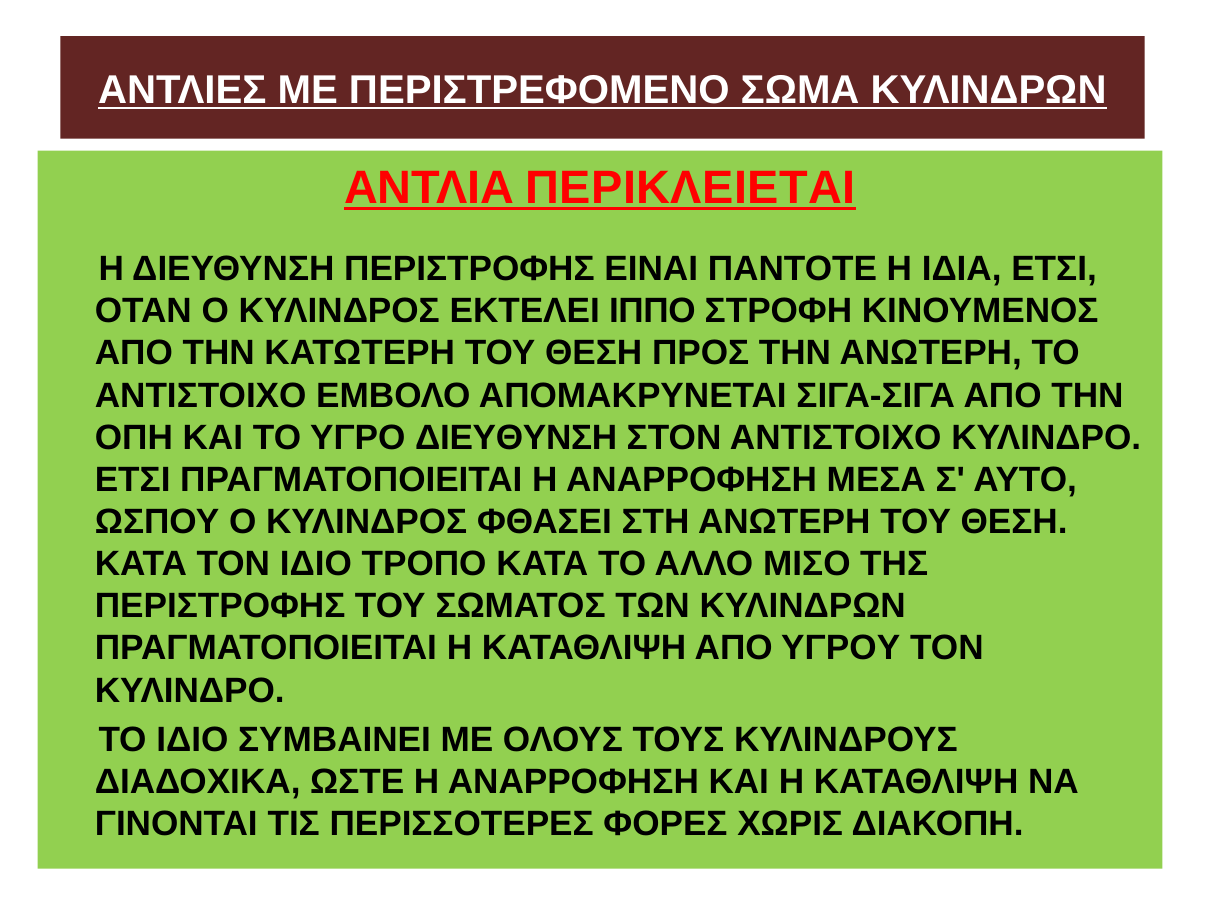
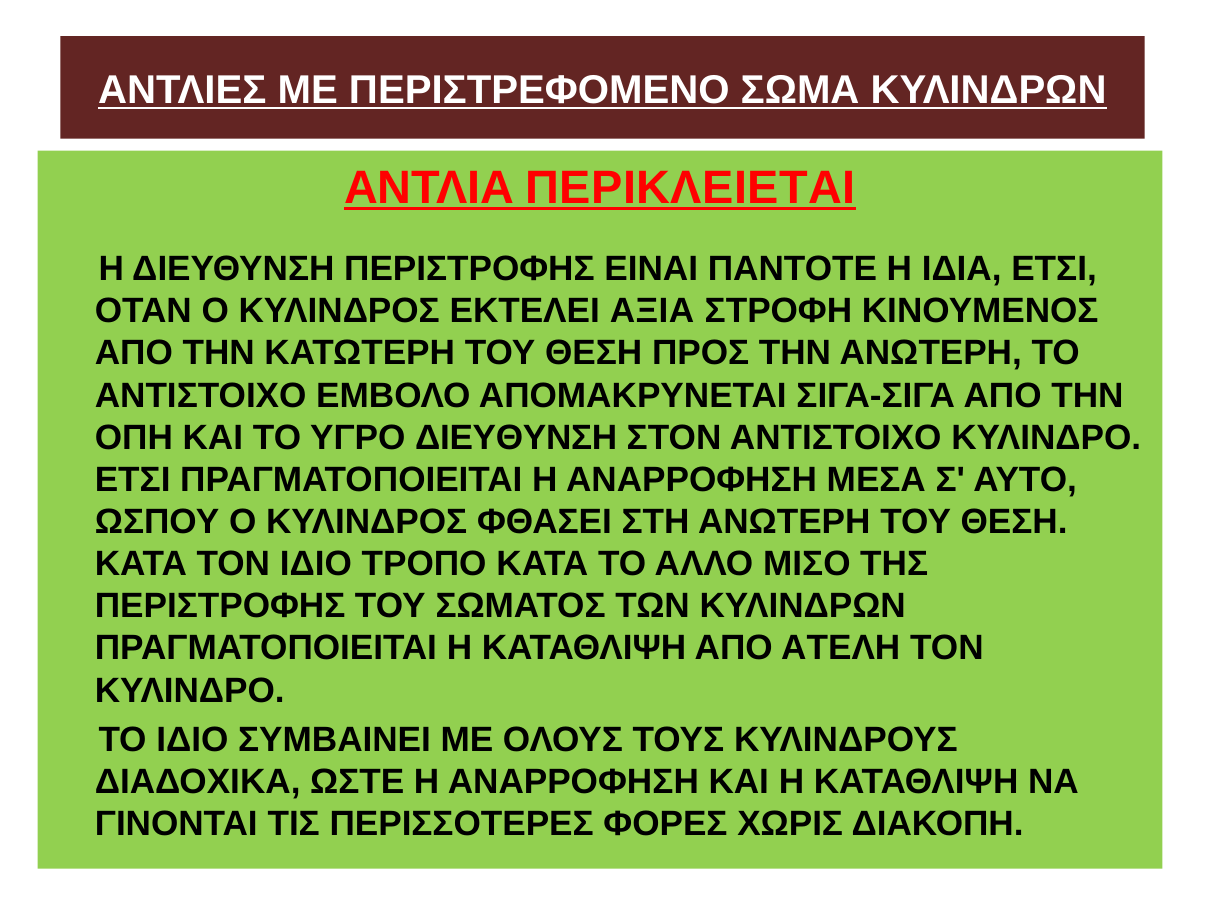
ΙΠΠΟ: ΙΠΠΟ -> ΑΞΙΑ
ΥΓΡΟΥ: ΥΓΡΟΥ -> ΑΤΕΛΗ
